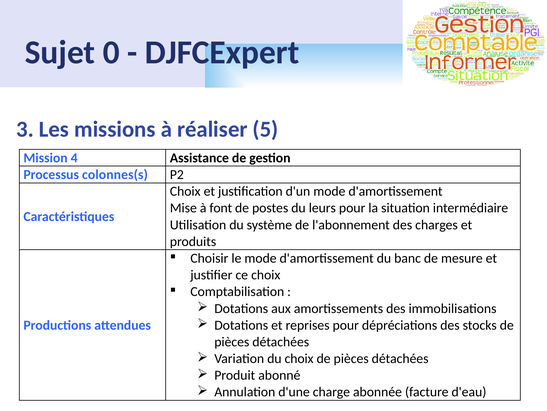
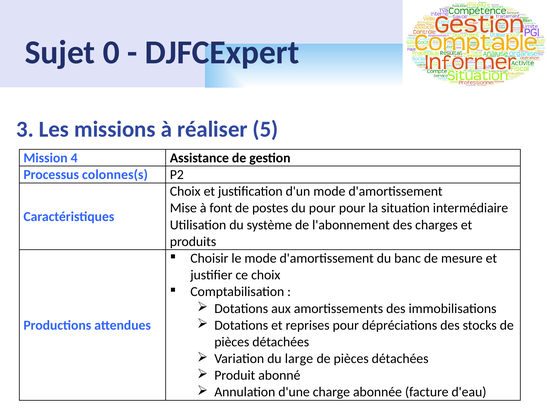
du leurs: leurs -> pour
du choix: choix -> large
